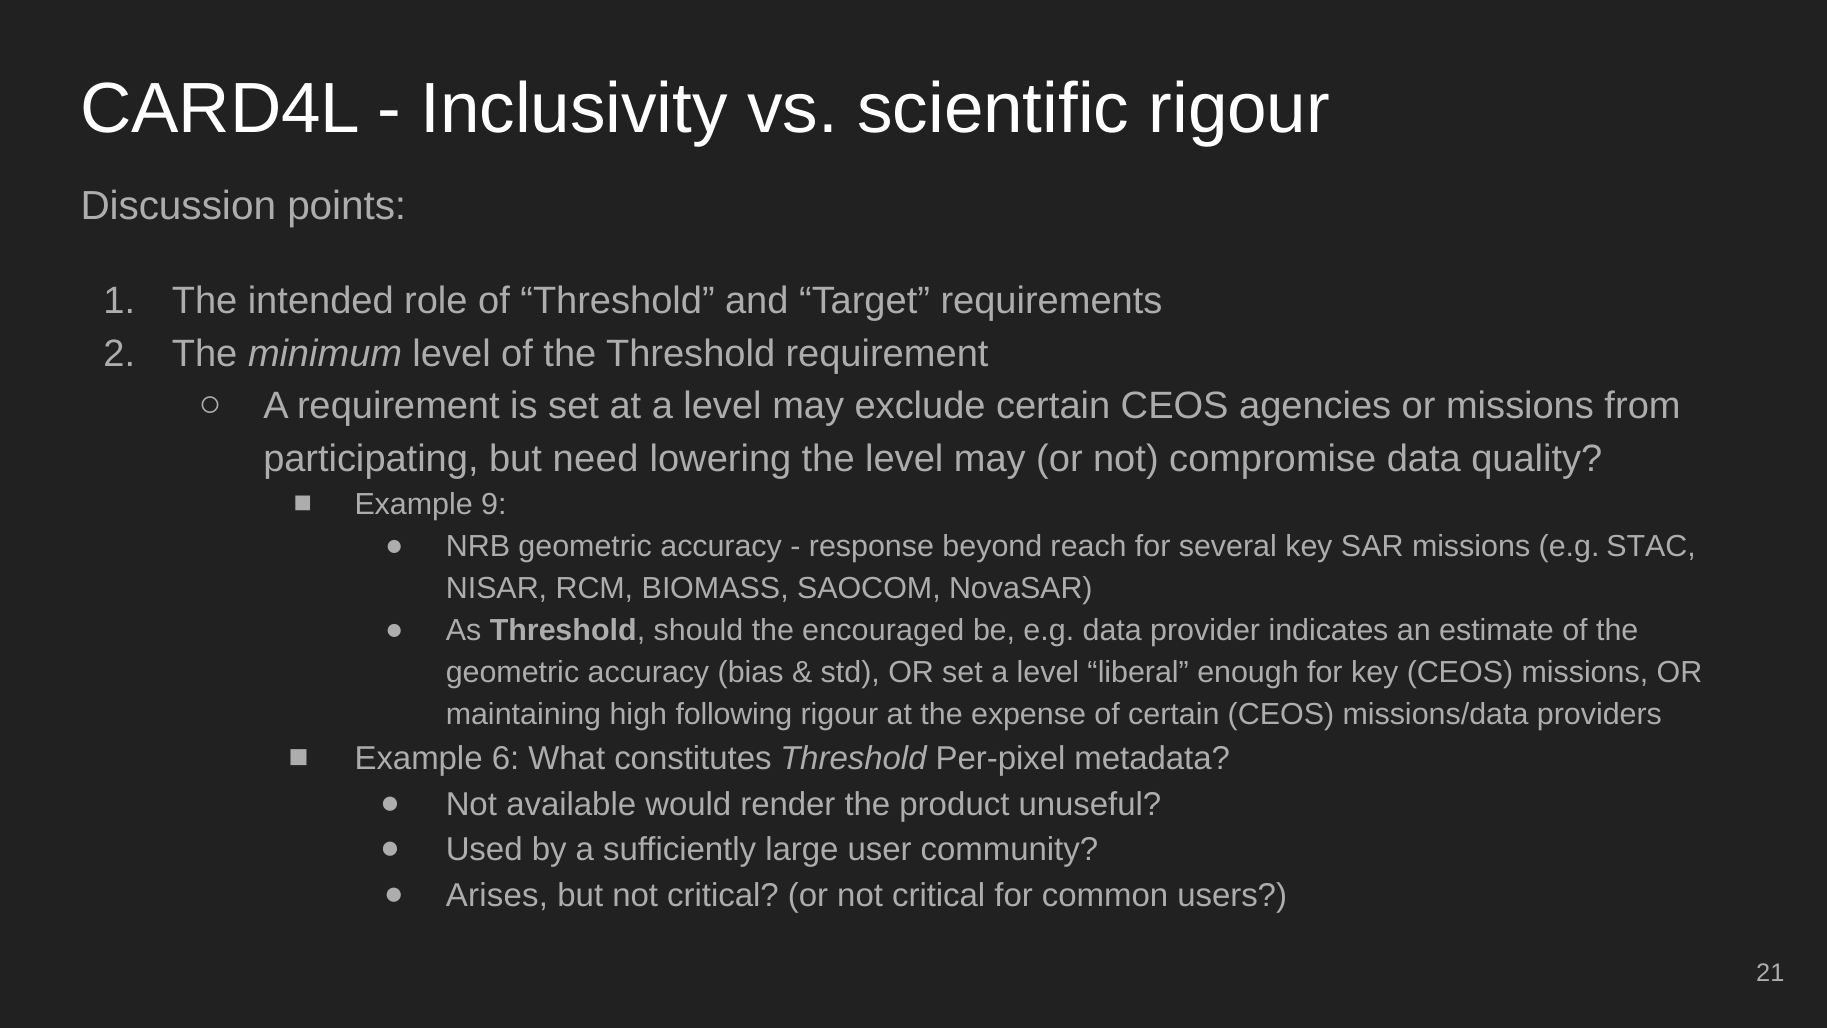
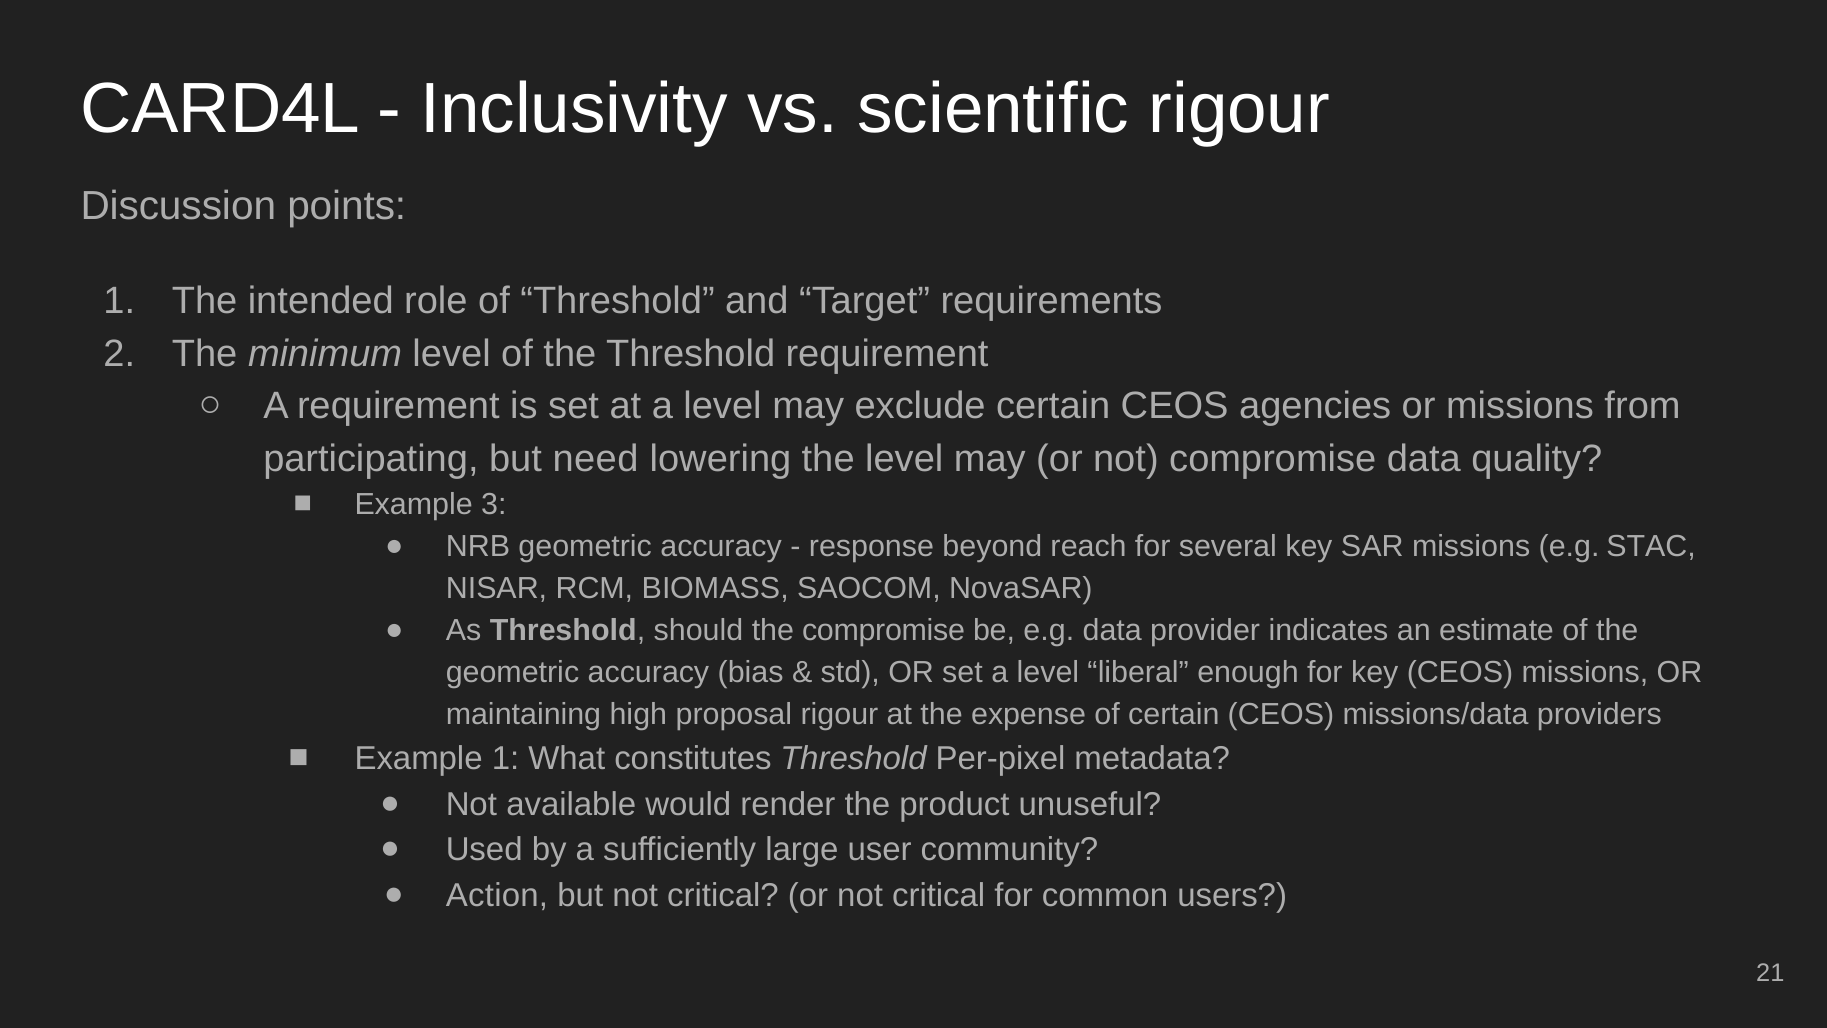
9: 9 -> 3
the encouraged: encouraged -> compromise
following: following -> proposal
Example 6: 6 -> 1
Arises: Arises -> Action
